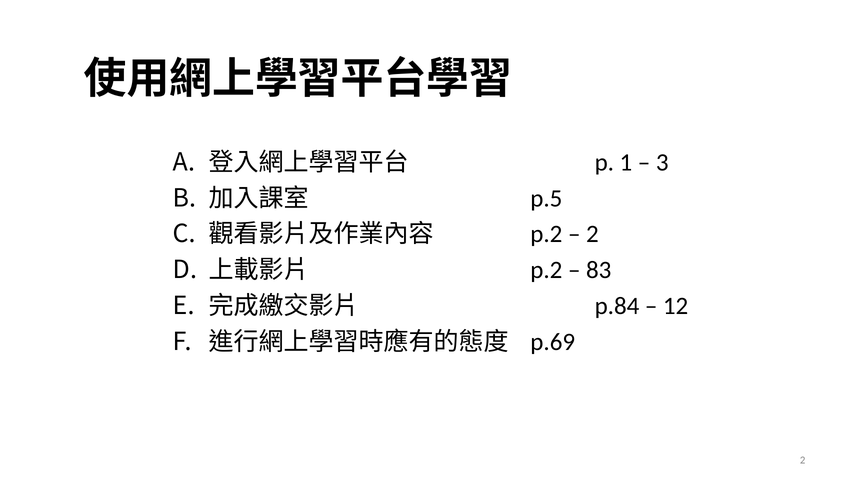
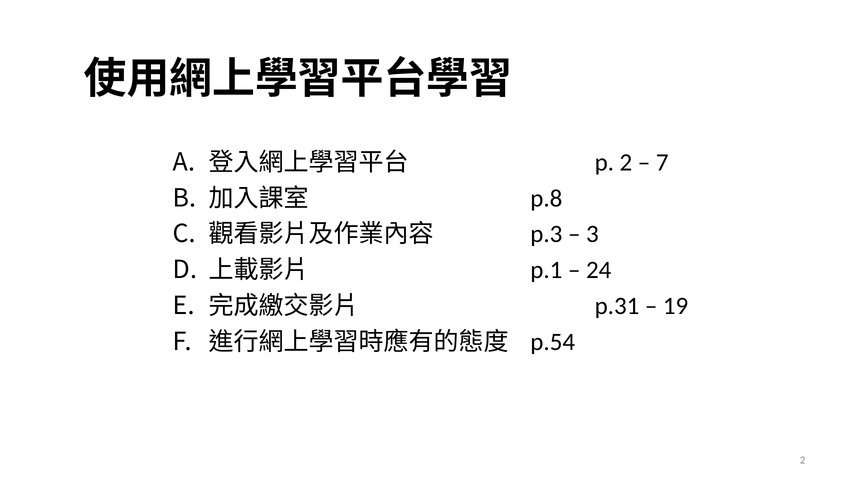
p 1: 1 -> 2
3: 3 -> 7
p.5: p.5 -> p.8
p.2 at (546, 234): p.2 -> p.3
2 at (592, 234): 2 -> 3
p.2 at (546, 270): p.2 -> p.1
83: 83 -> 24
p.84: p.84 -> p.31
12: 12 -> 19
p.69: p.69 -> p.54
